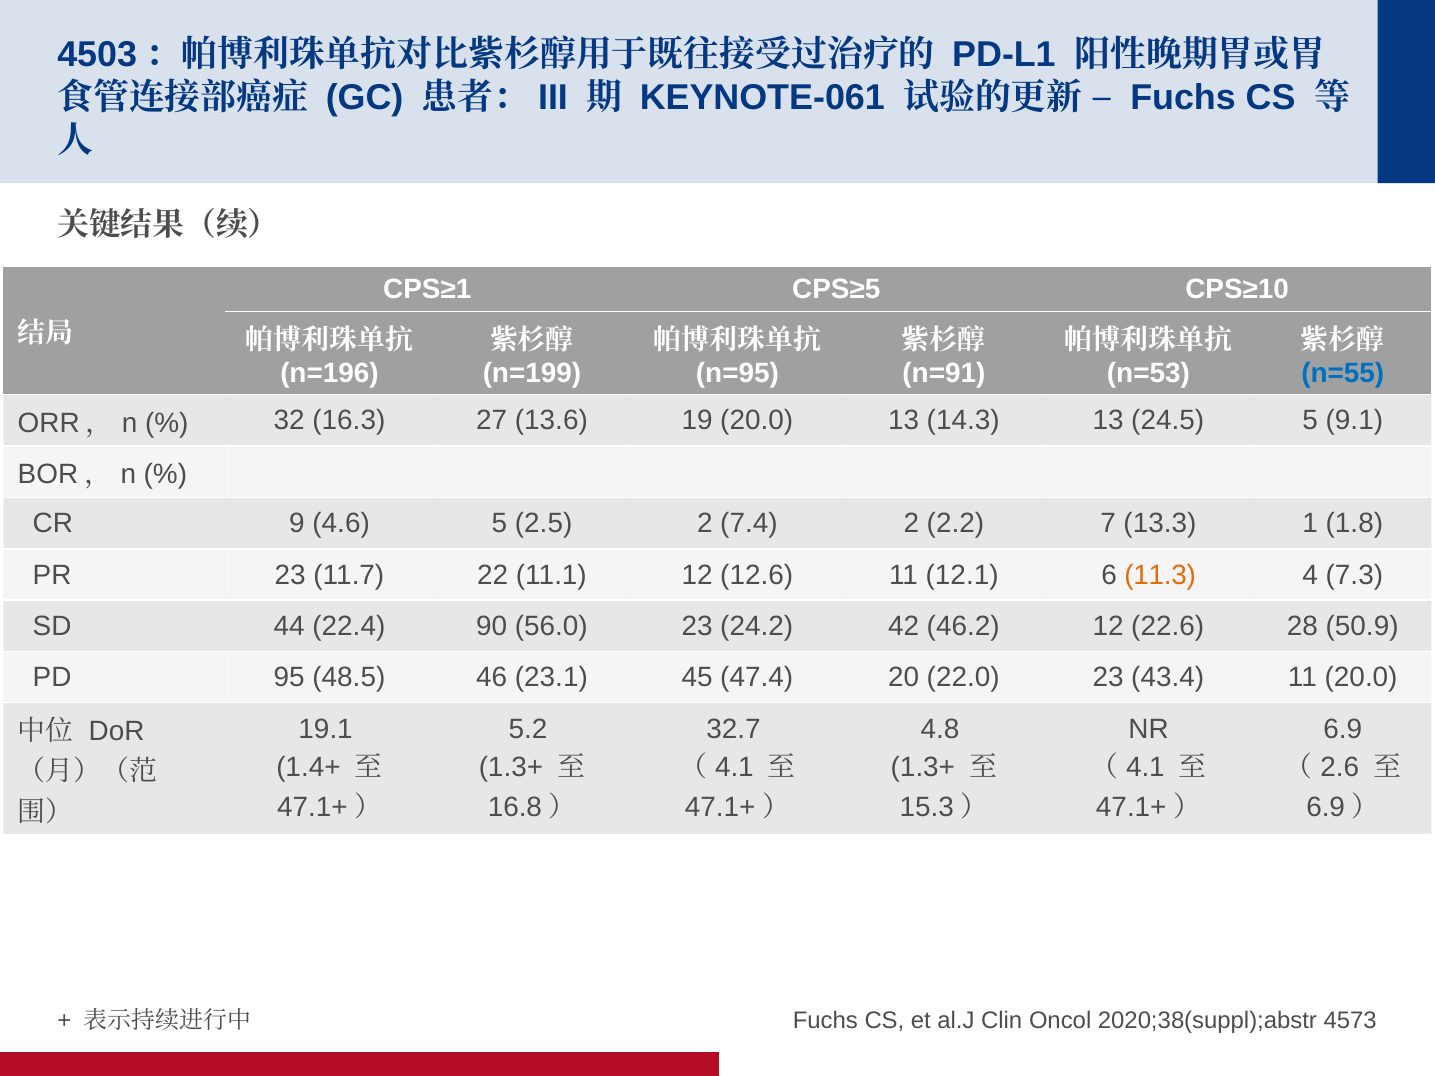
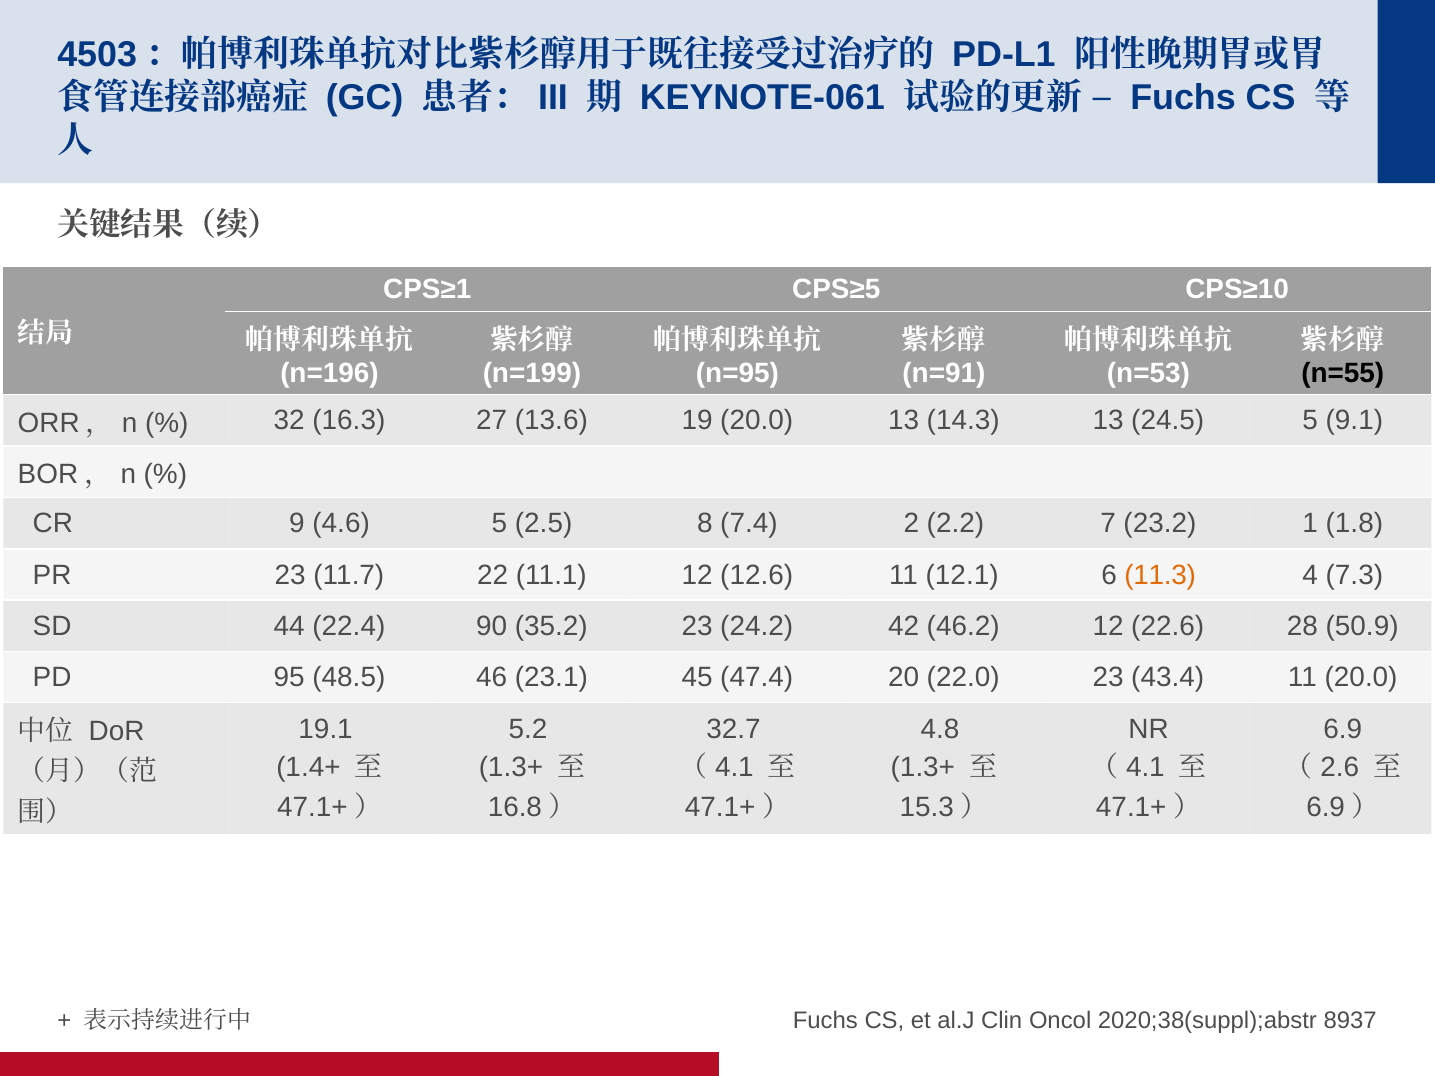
n=55 colour: blue -> black
2.5 2: 2 -> 8
13.3: 13.3 -> 23.2
56.0: 56.0 -> 35.2
4573: 4573 -> 8937
